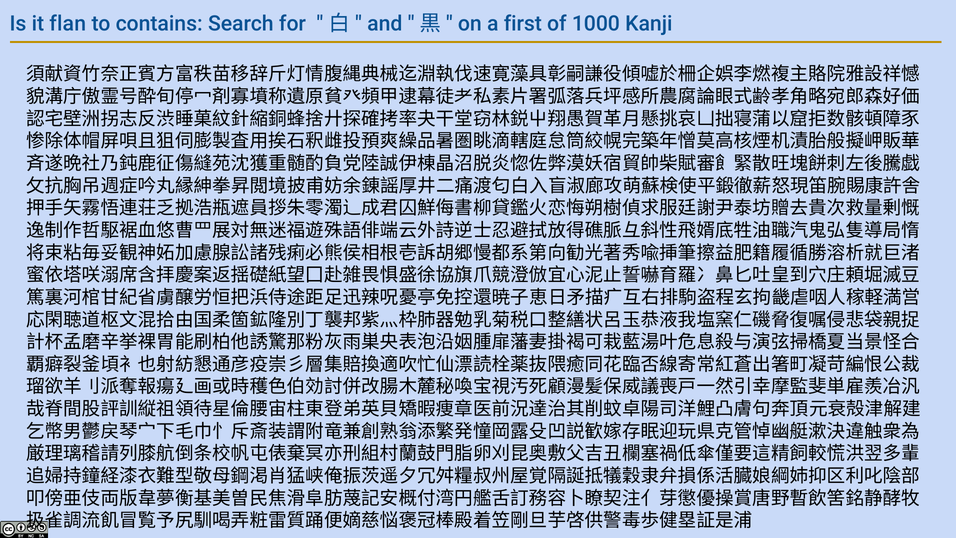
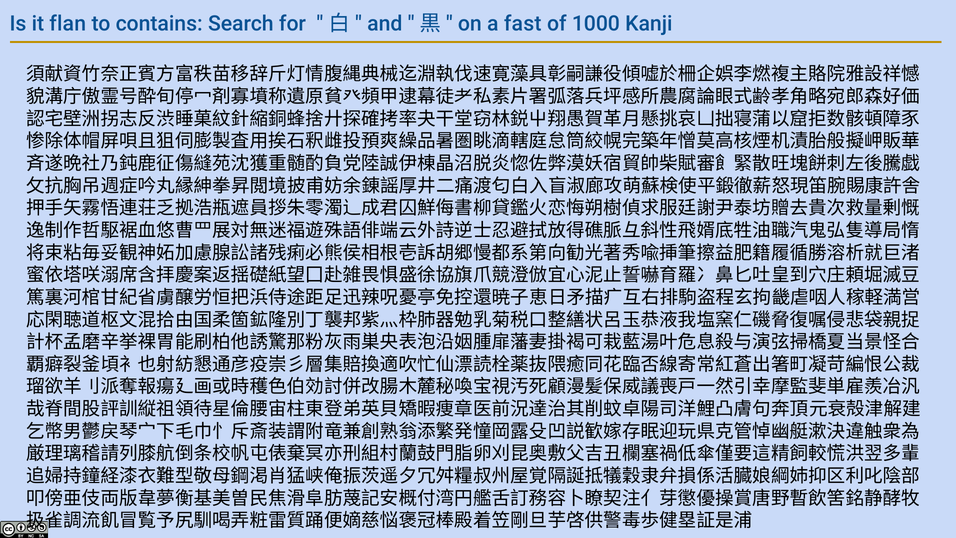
first: first -> fast
